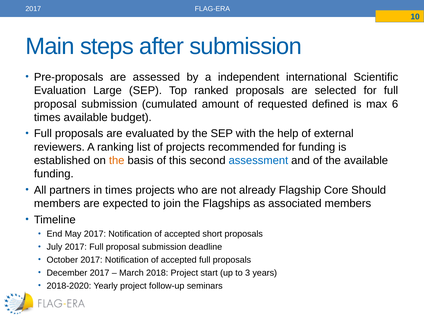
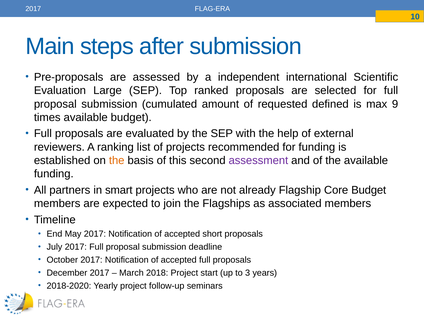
6: 6 -> 9
assessment colour: blue -> purple
in times: times -> smart
Core Should: Should -> Budget
